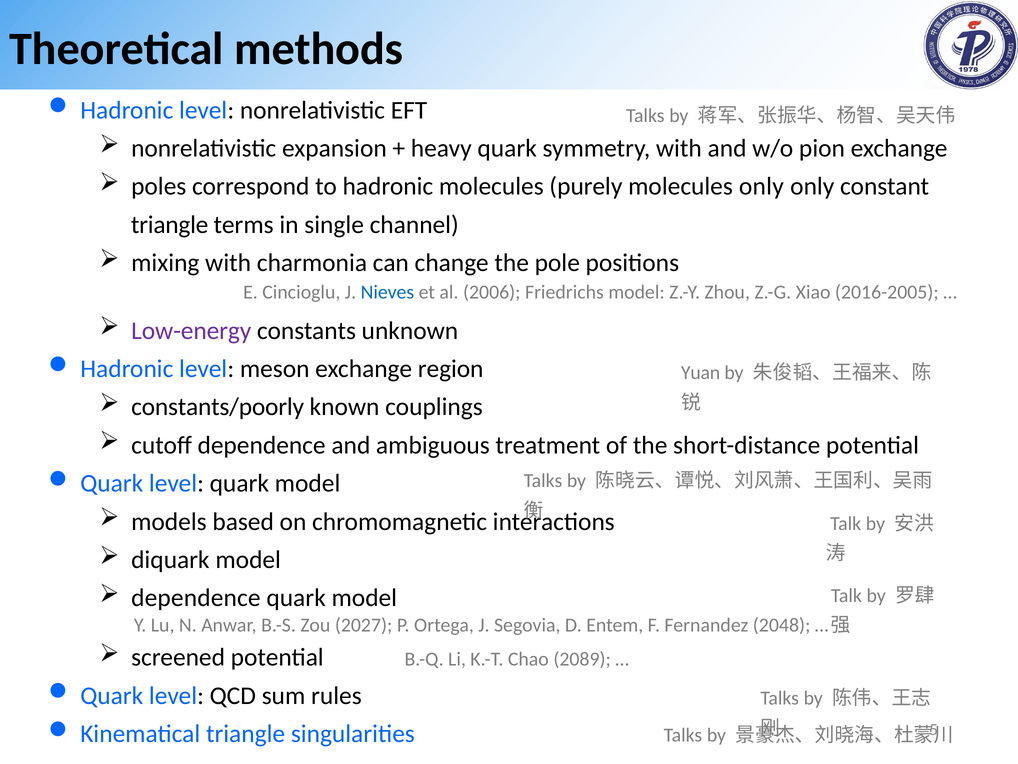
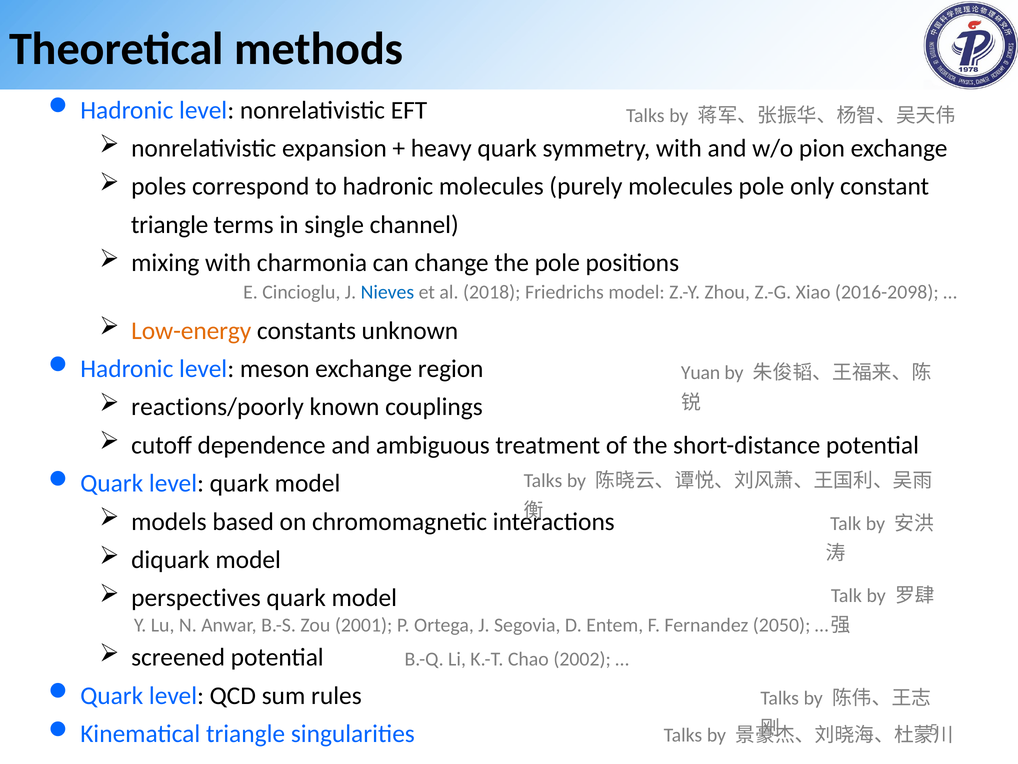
molecules only: only -> pole
2006: 2006 -> 2018
2016-2005: 2016-2005 -> 2016-2098
Low-energy colour: purple -> orange
constants/poorly: constants/poorly -> reactions/poorly
dependence at (196, 598): dependence -> perspectives
2027: 2027 -> 2001
2048: 2048 -> 2050
2089: 2089 -> 2002
